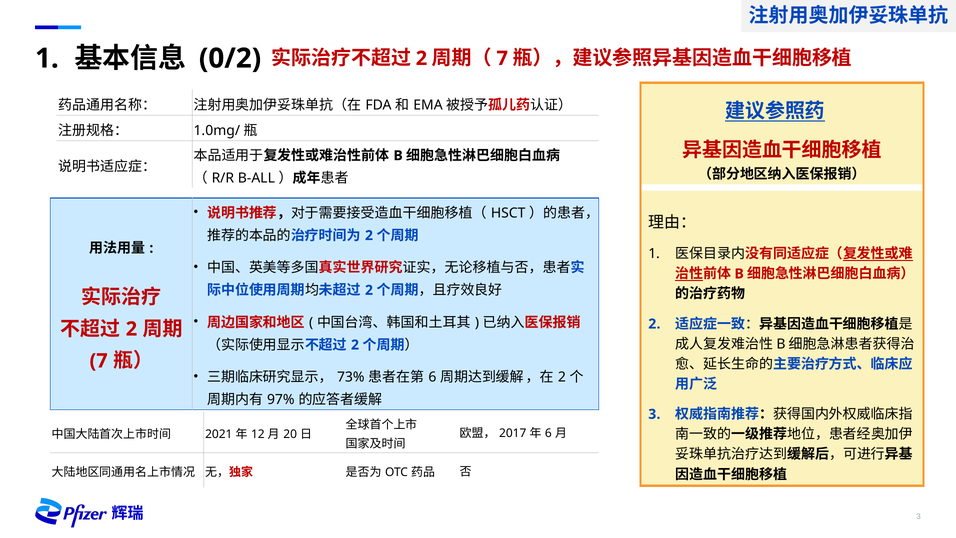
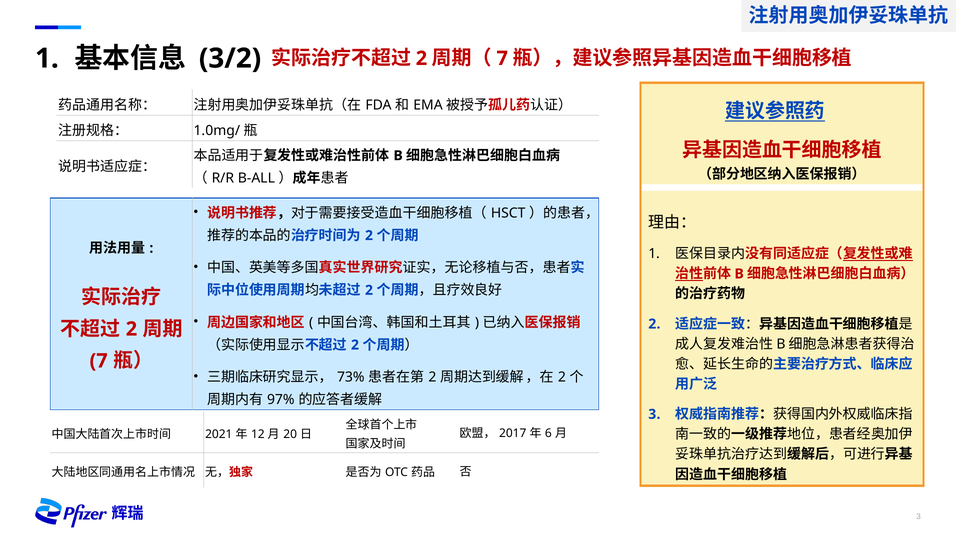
0/2: 0/2 -> 3/2
6 at (432, 377): 6 -> 2
